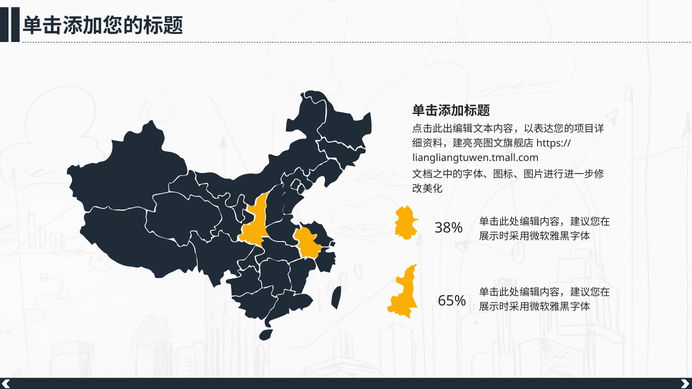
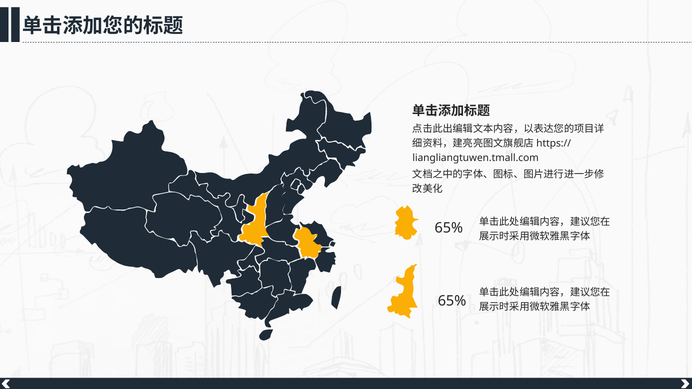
38% at (449, 228): 38% -> 65%
